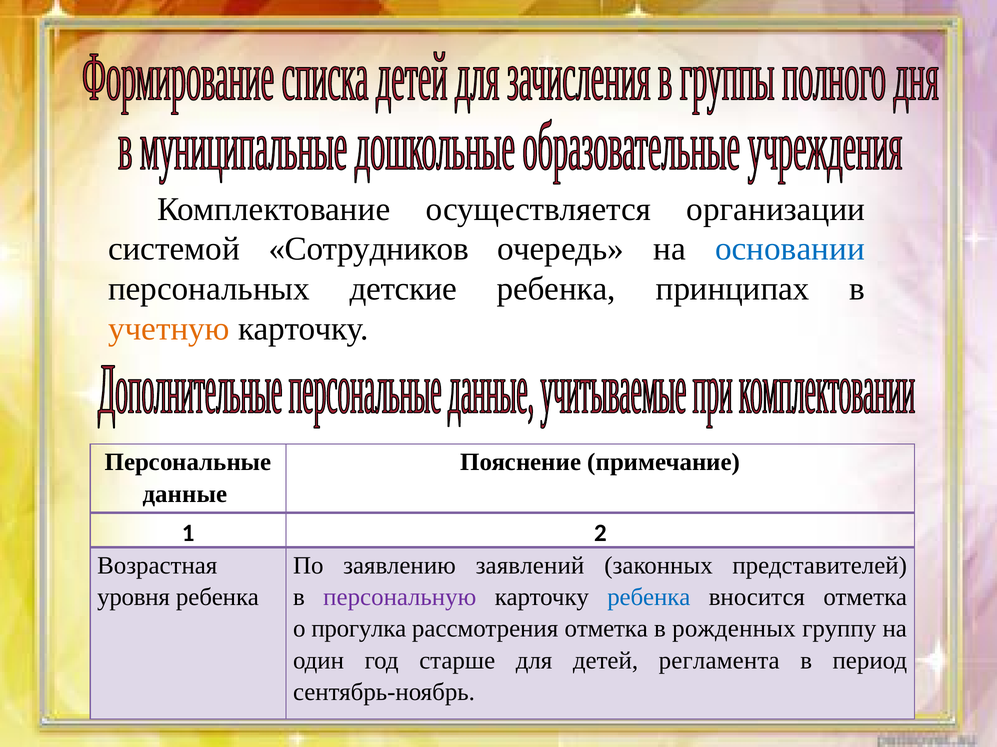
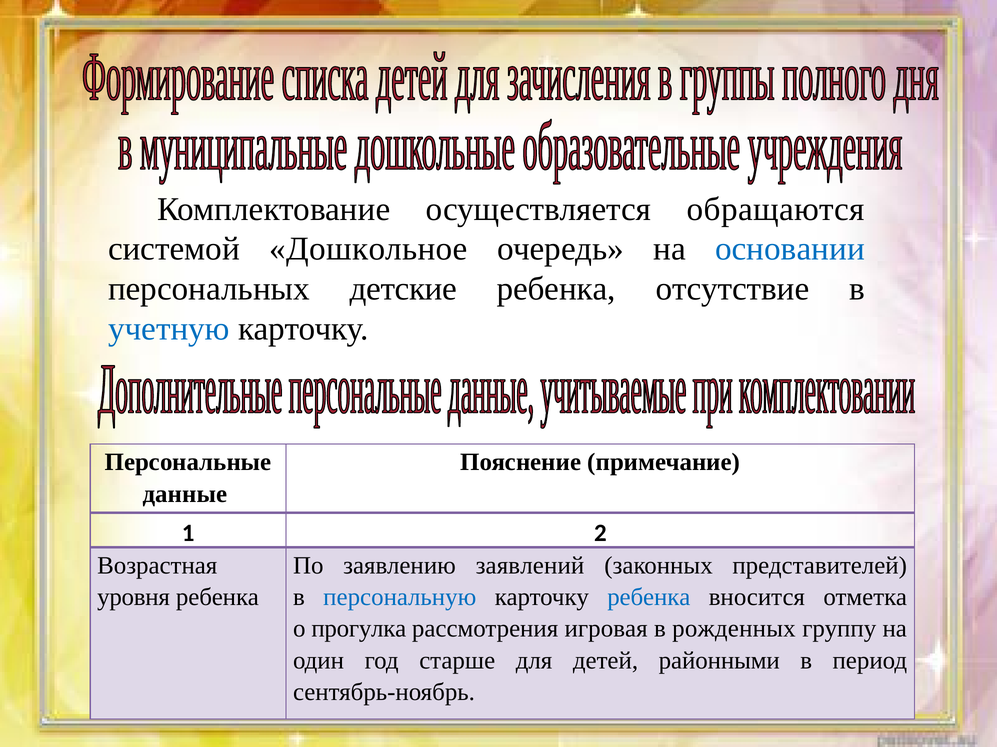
организации: организации -> обращаются
Сотрудников: Сотрудников -> Дошкольное
принципах: принципах -> отсутствие
учетную colour: orange -> blue
персональную colour: purple -> blue
рассмотрения отметка: отметка -> игровая
регламента: регламента -> районными
